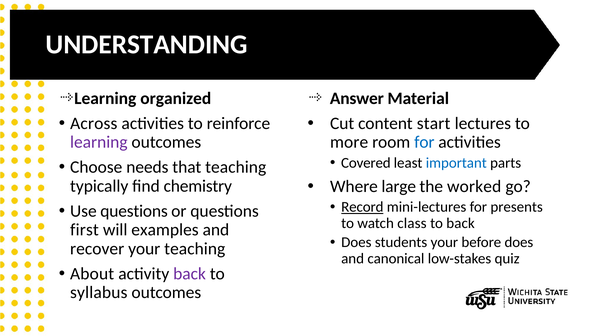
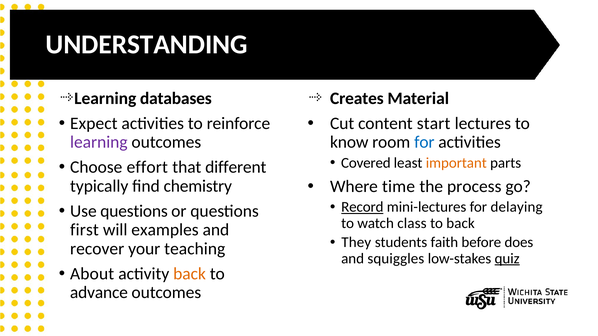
organized: organized -> databases
Answer: Answer -> Creates
Across: Across -> Expect
more: more -> know
important colour: blue -> orange
needs: needs -> effort
that teaching: teaching -> different
large: large -> time
worked: worked -> process
presents: presents -> delaying
Does at (356, 243): Does -> They
students your: your -> faith
canonical: canonical -> squiggles
quiz underline: none -> present
back at (190, 274) colour: purple -> orange
syllabus: syllabus -> advance
